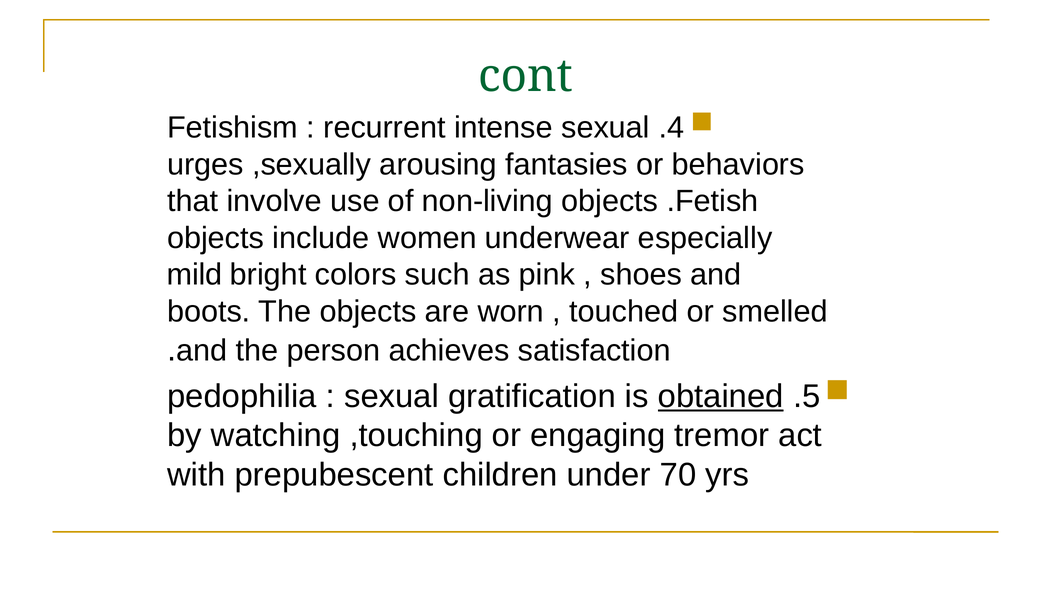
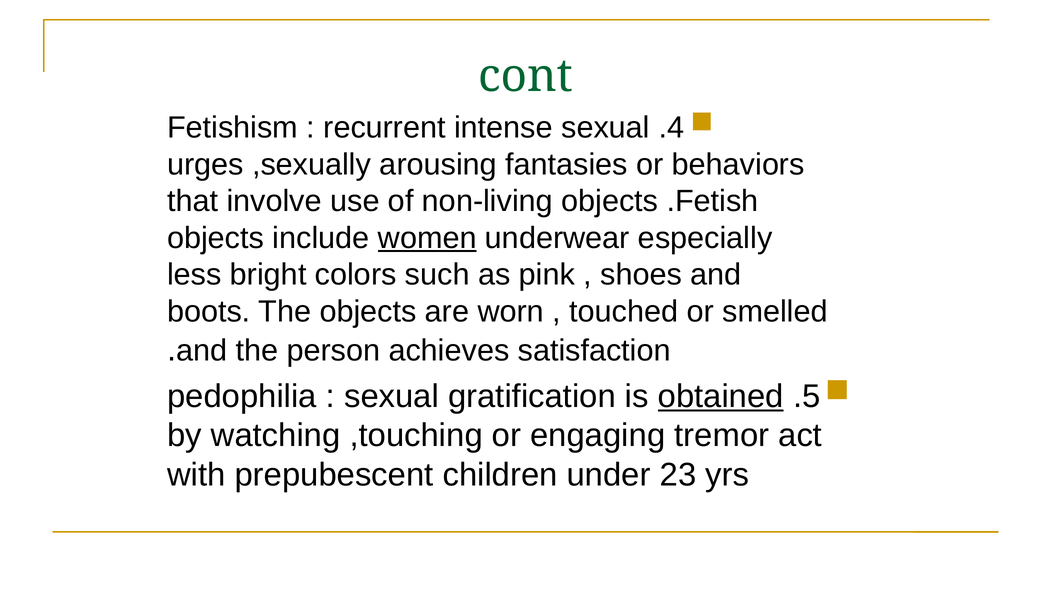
women underline: none -> present
mild: mild -> less
70: 70 -> 23
